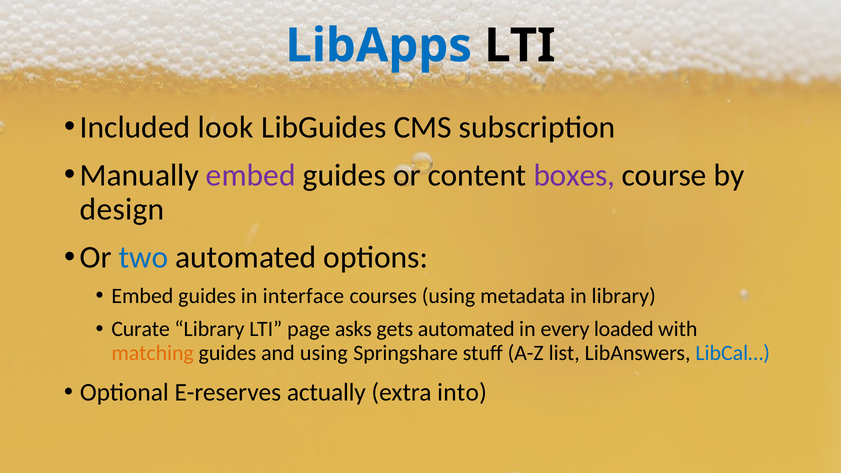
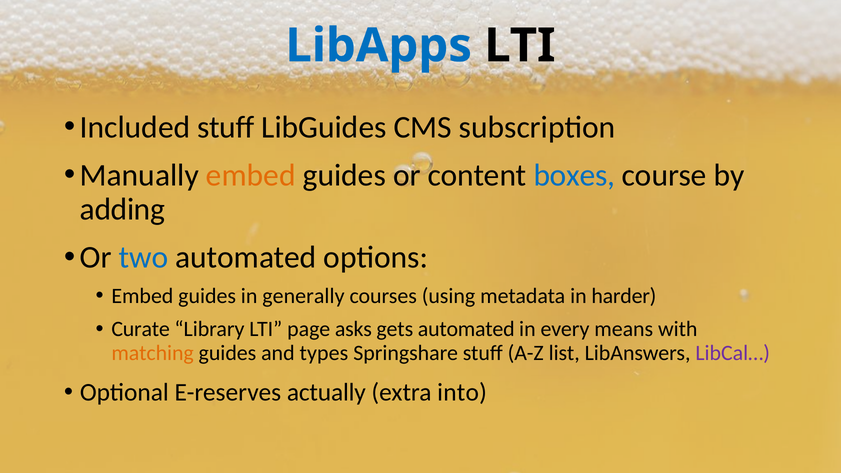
Included look: look -> stuff
embed at (251, 175) colour: purple -> orange
boxes colour: purple -> blue
design: design -> adding
interface: interface -> generally
in library: library -> harder
loaded: loaded -> means
and using: using -> types
LibCal… colour: blue -> purple
